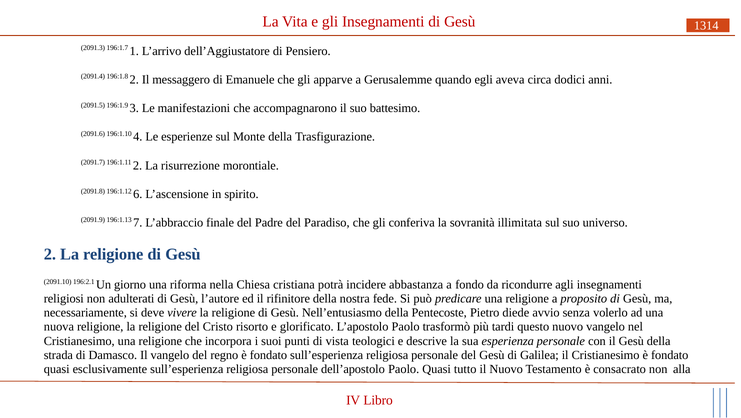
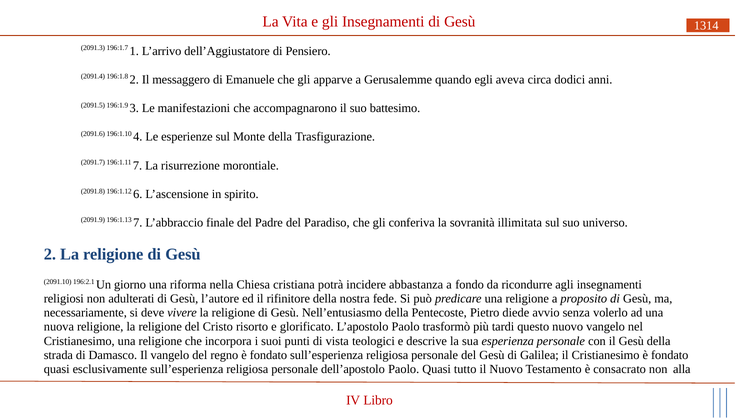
196:1.11 2: 2 -> 7
